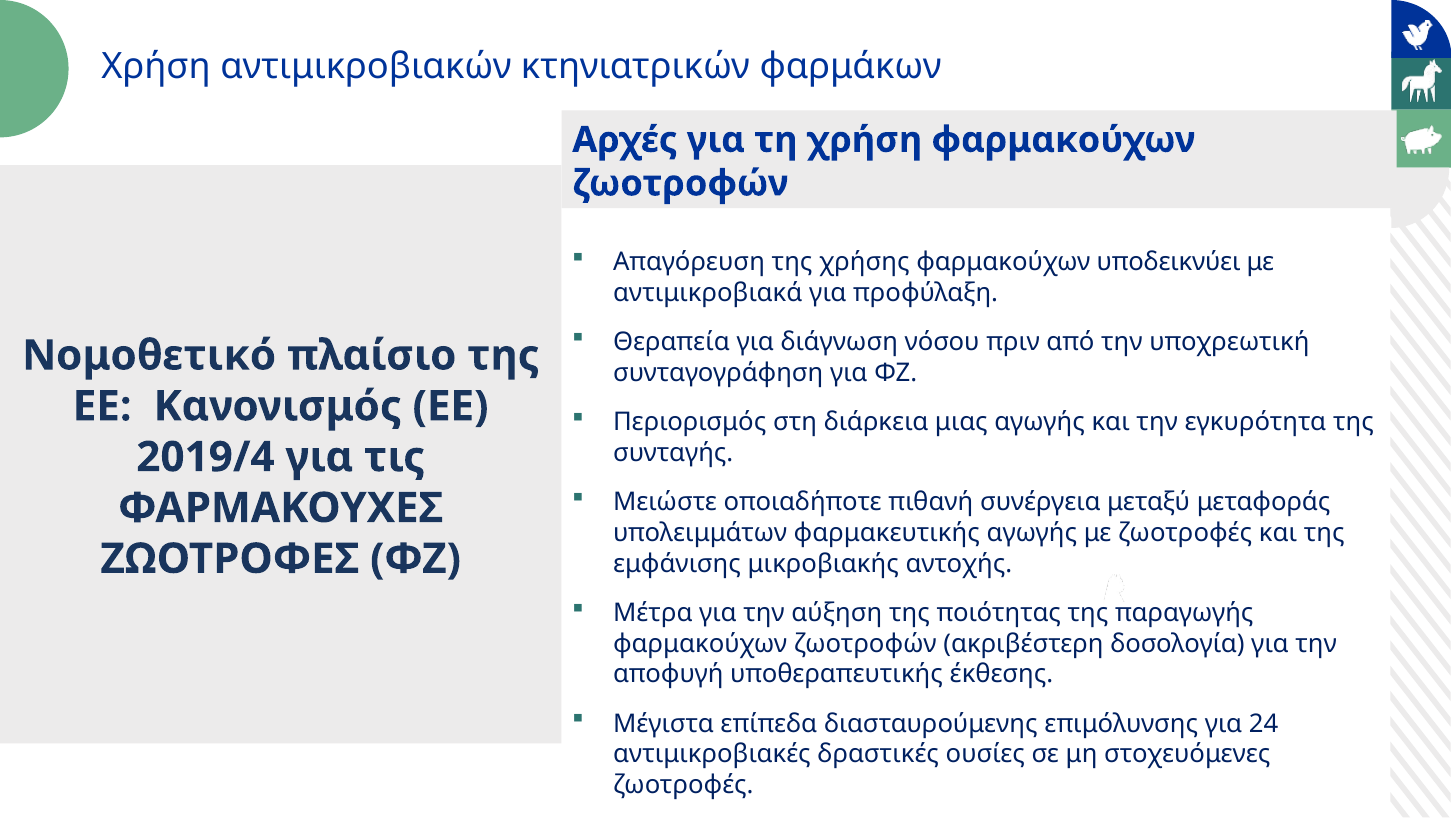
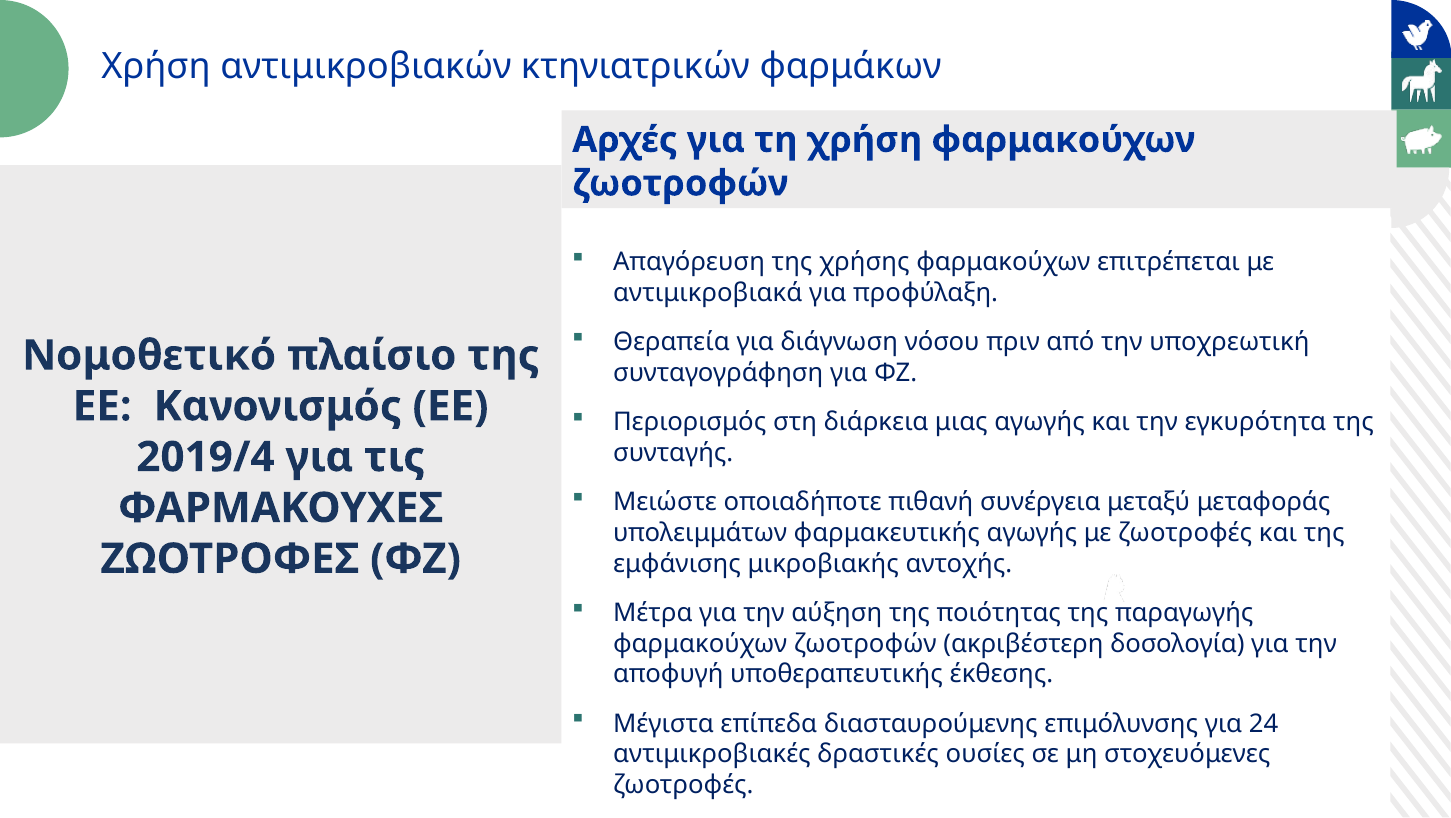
υποδεικνύει: υποδεικνύει -> επιτρέπεται
